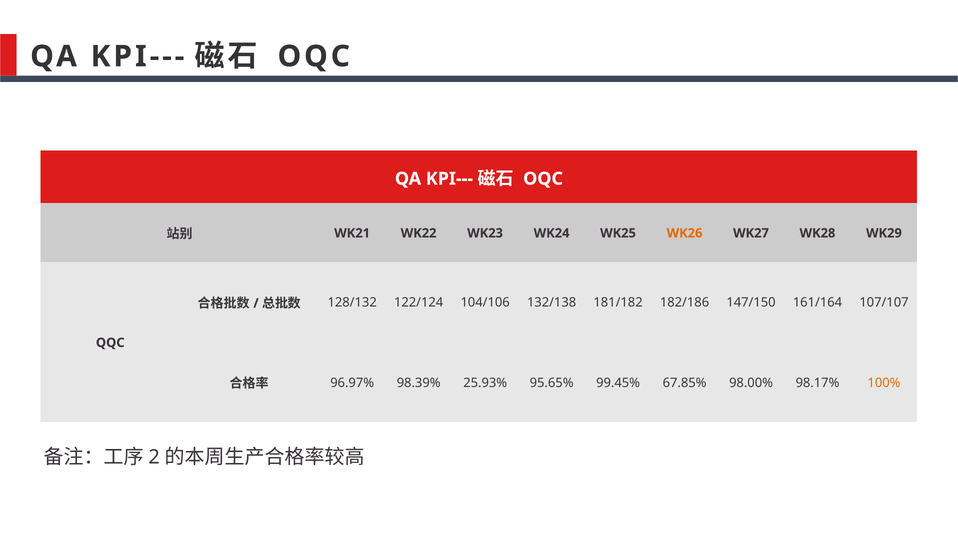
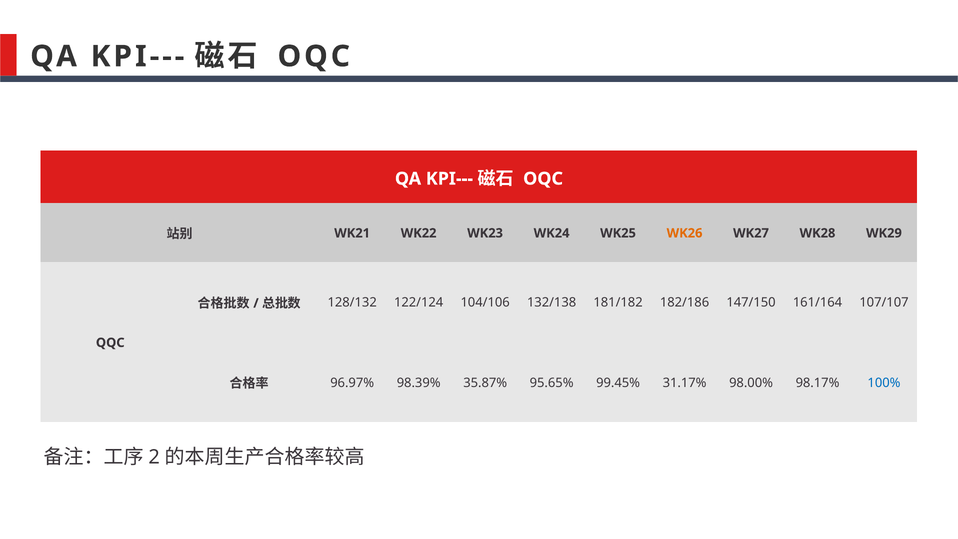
25.93%: 25.93% -> 35.87%
67.85%: 67.85% -> 31.17%
100% colour: orange -> blue
